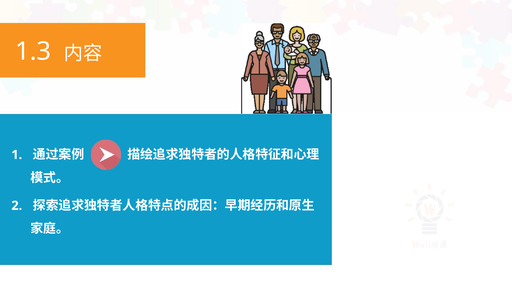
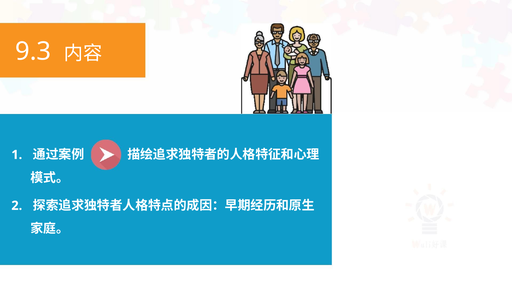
1.3: 1.3 -> 9.3
